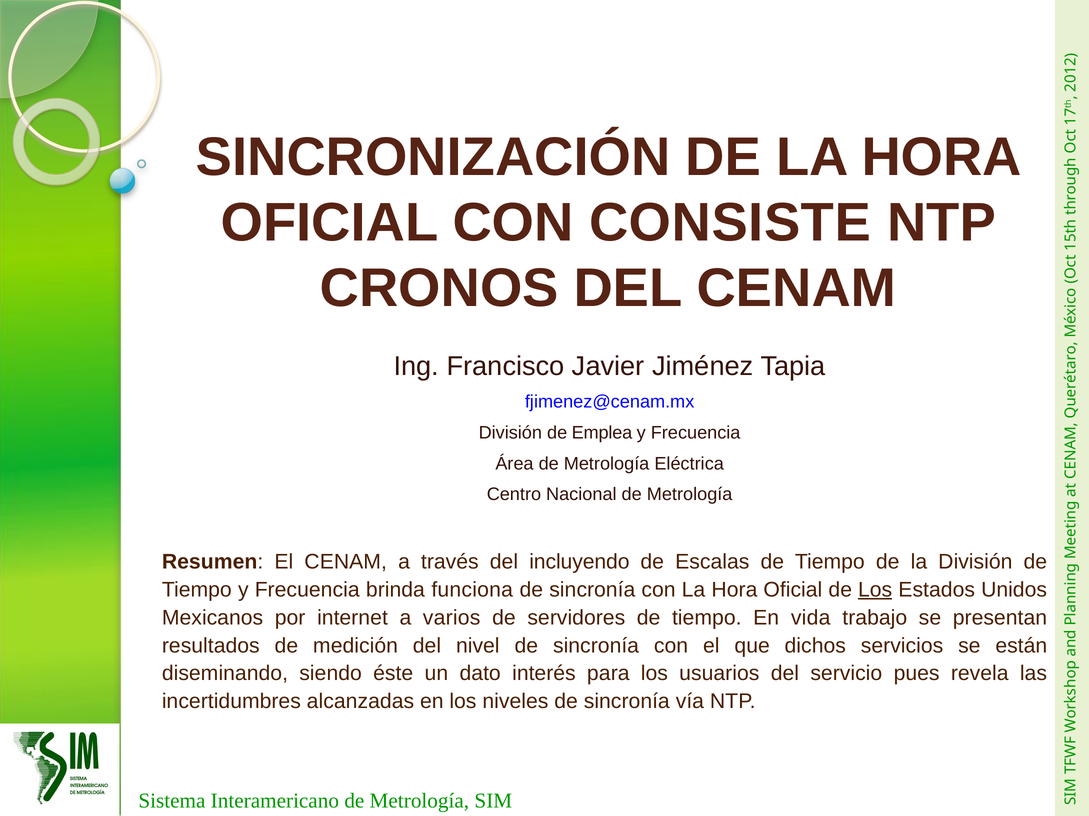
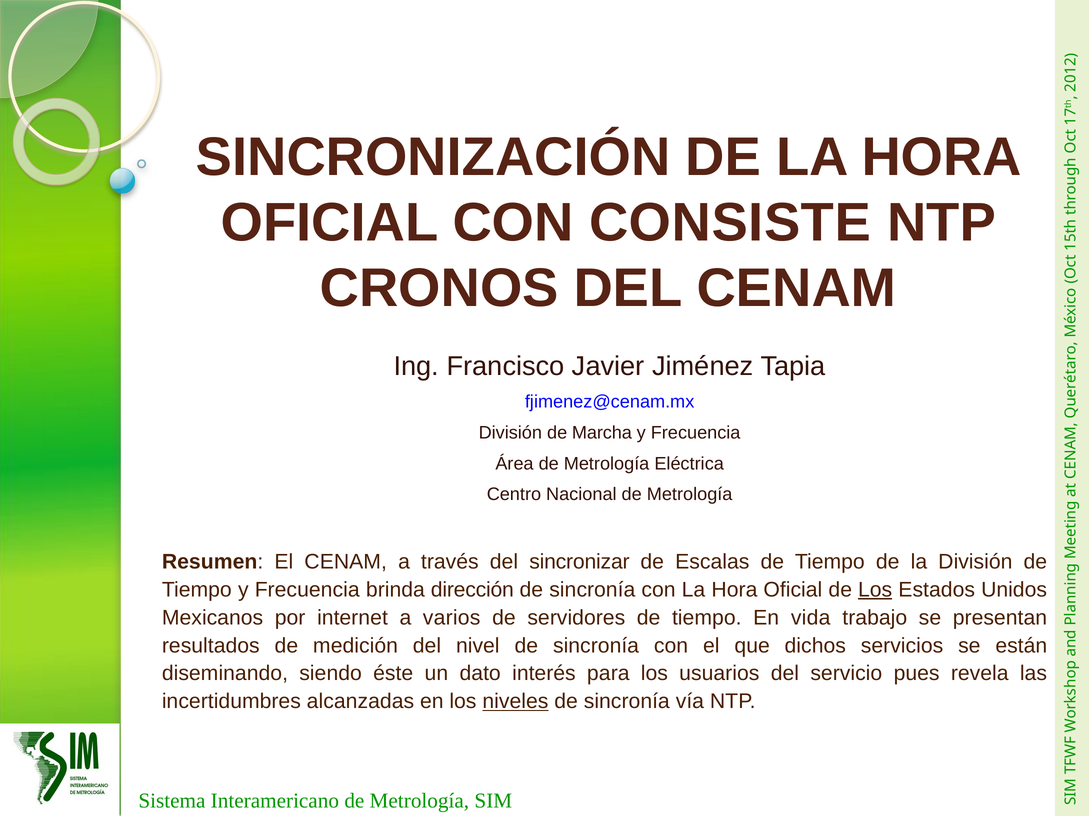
Emplea: Emplea -> Marcha
incluyendo: incluyendo -> sincronizar
funciona: funciona -> dirección
niveles underline: none -> present
